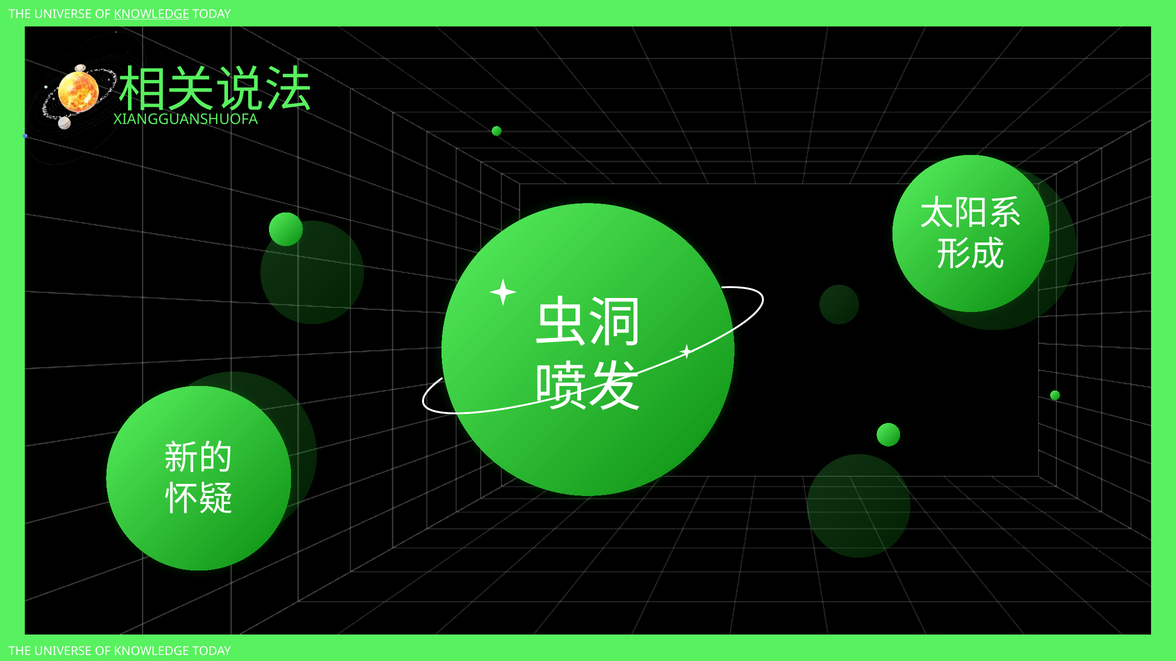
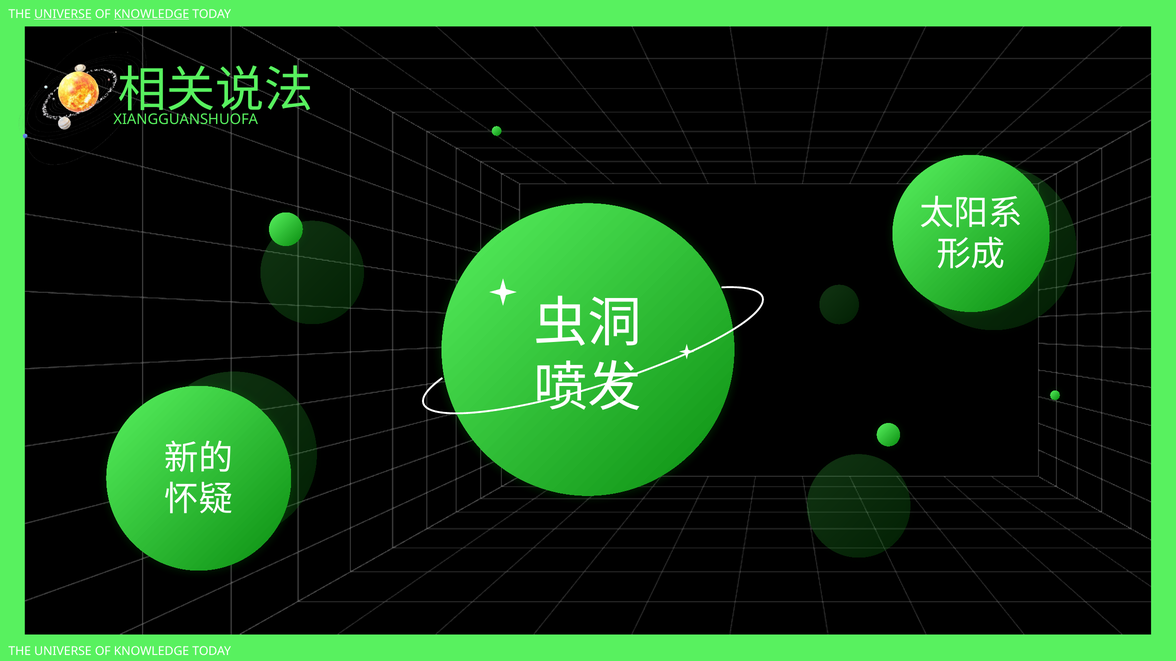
UNIVERSE at (63, 14) underline: none -> present
